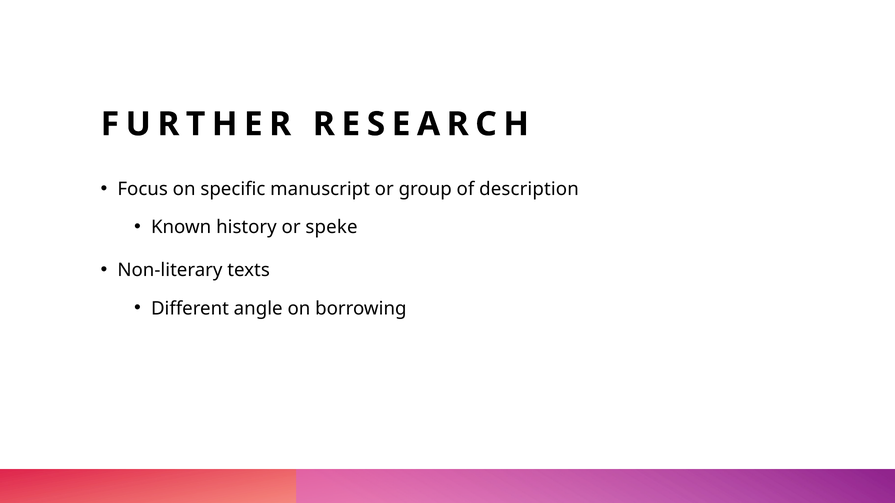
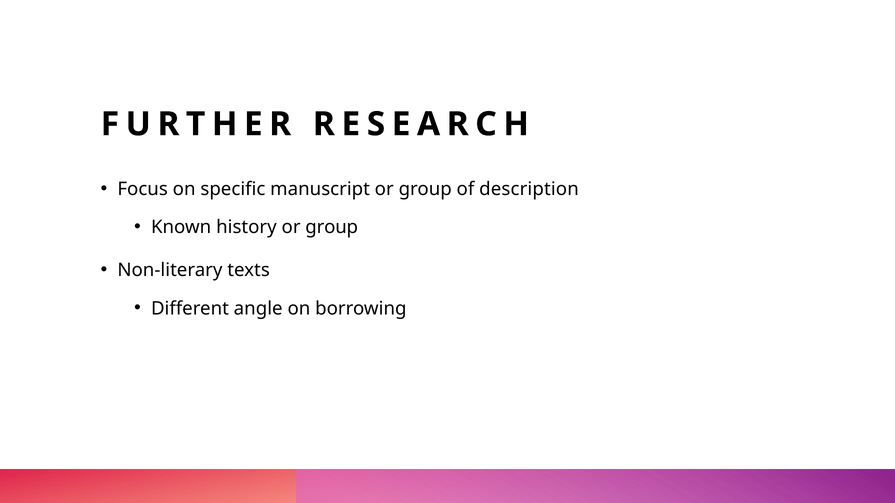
history or speke: speke -> group
